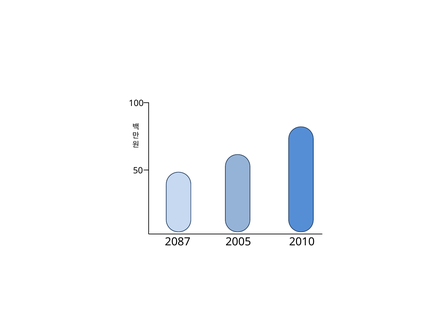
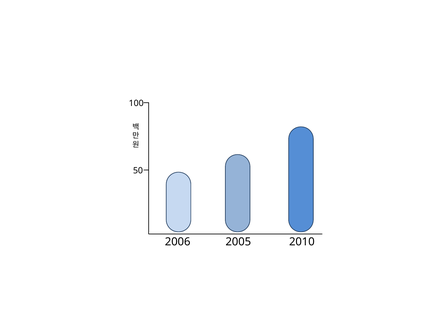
2087: 2087 -> 2006
